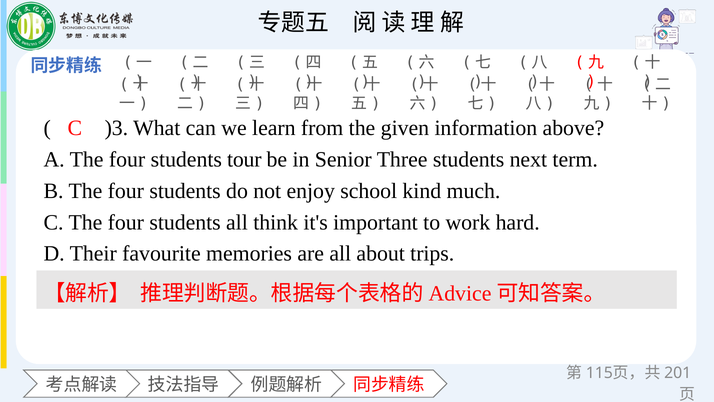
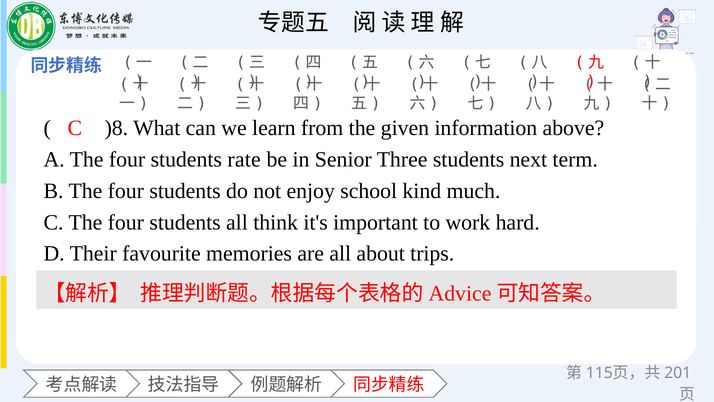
)3: )3 -> )8
tour: tour -> rate
